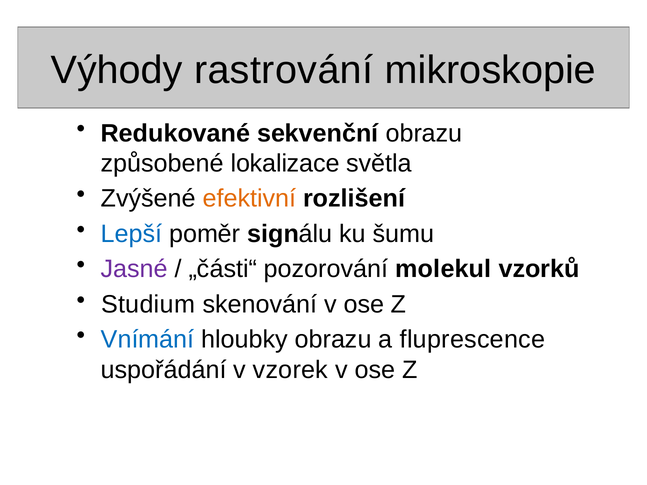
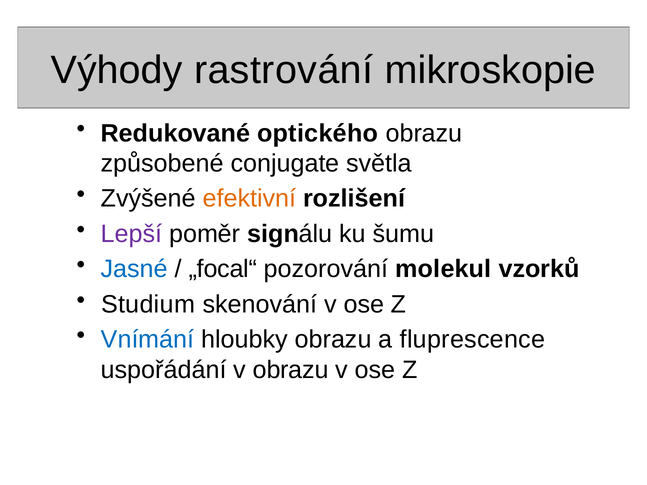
sekvenční: sekvenční -> optického
lokalizace: lokalizace -> conjugate
Lepší colour: blue -> purple
Jasné colour: purple -> blue
„části“: „části“ -> „focal“
v vzorek: vzorek -> obrazu
